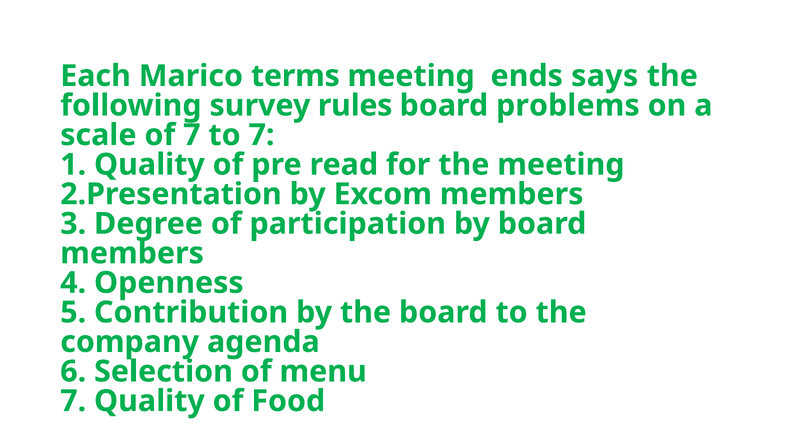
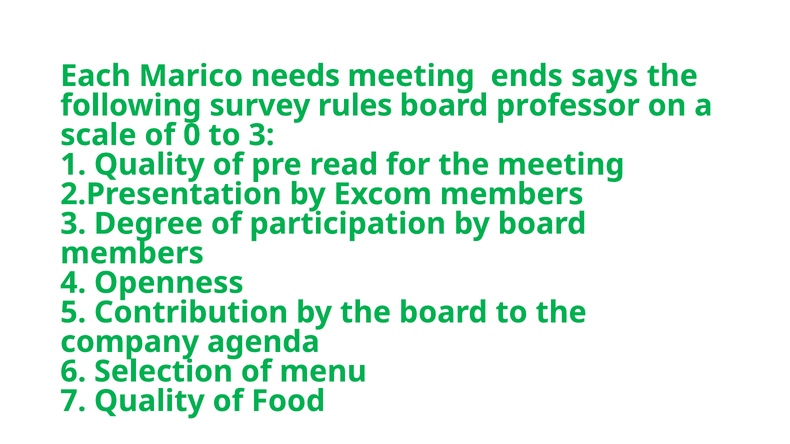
terms: terms -> needs
problems: problems -> professor
of 7: 7 -> 0
to 7: 7 -> 3
